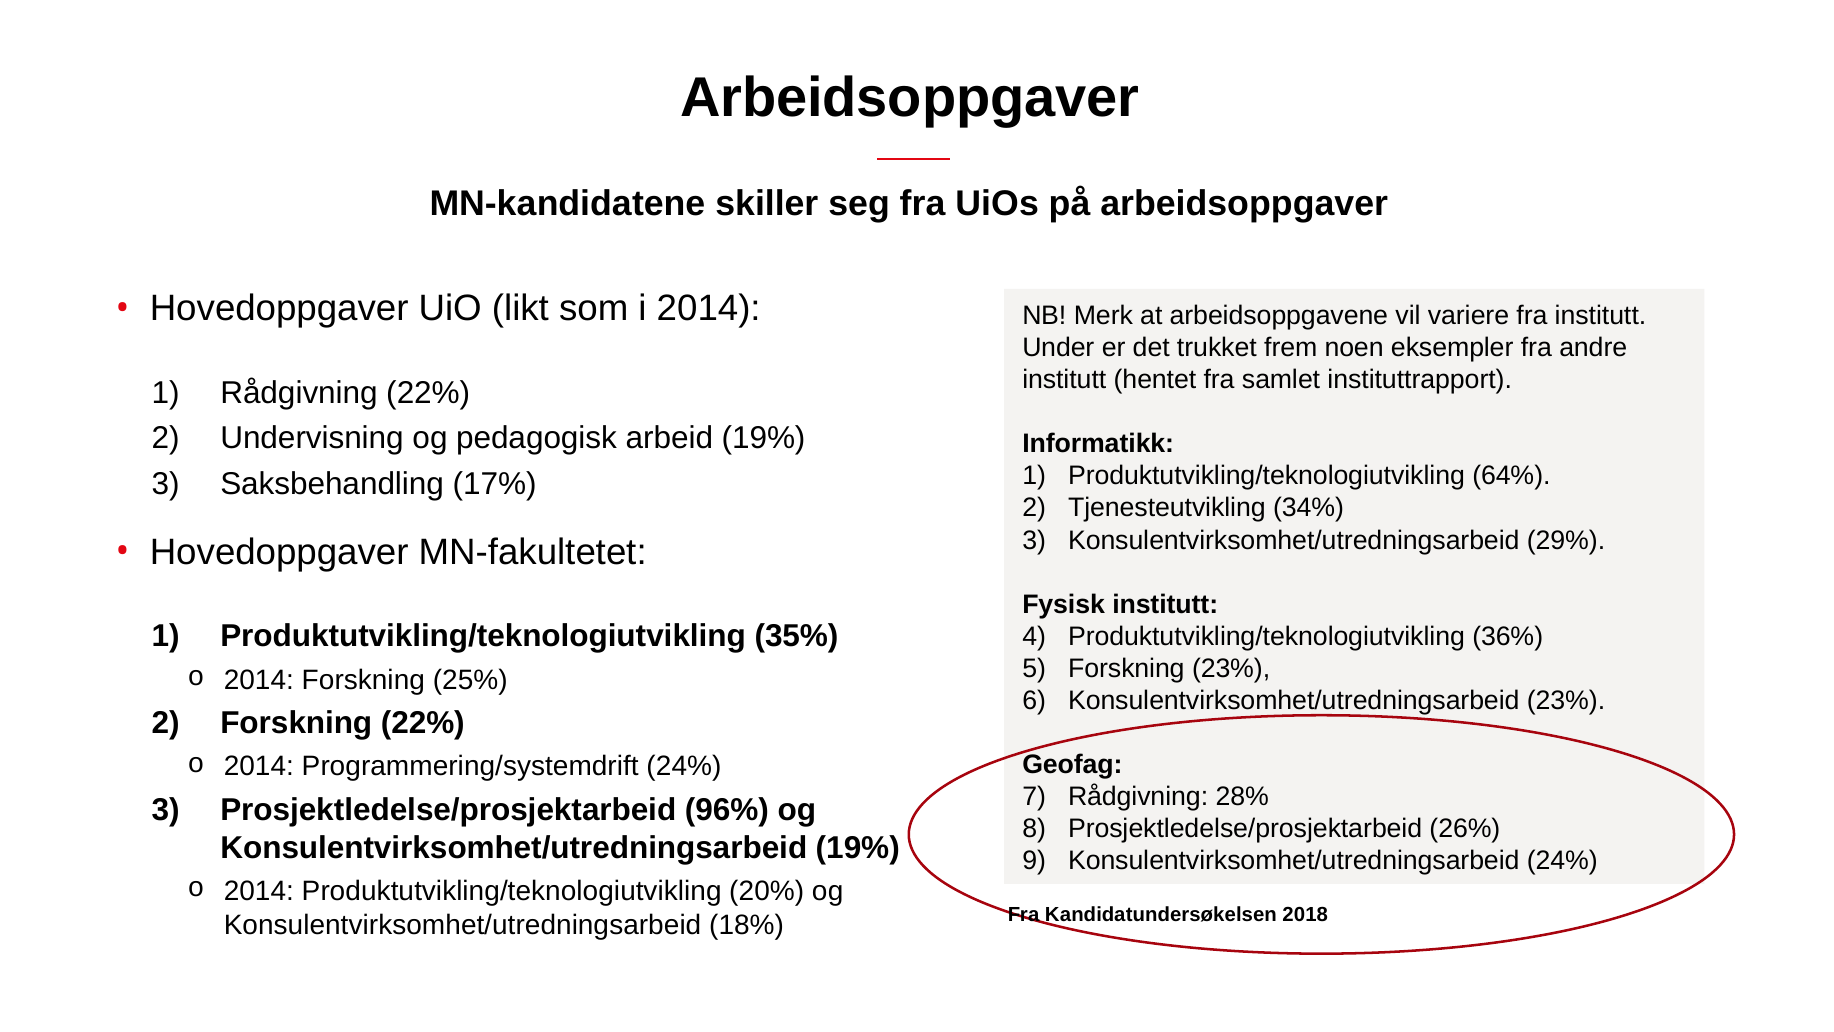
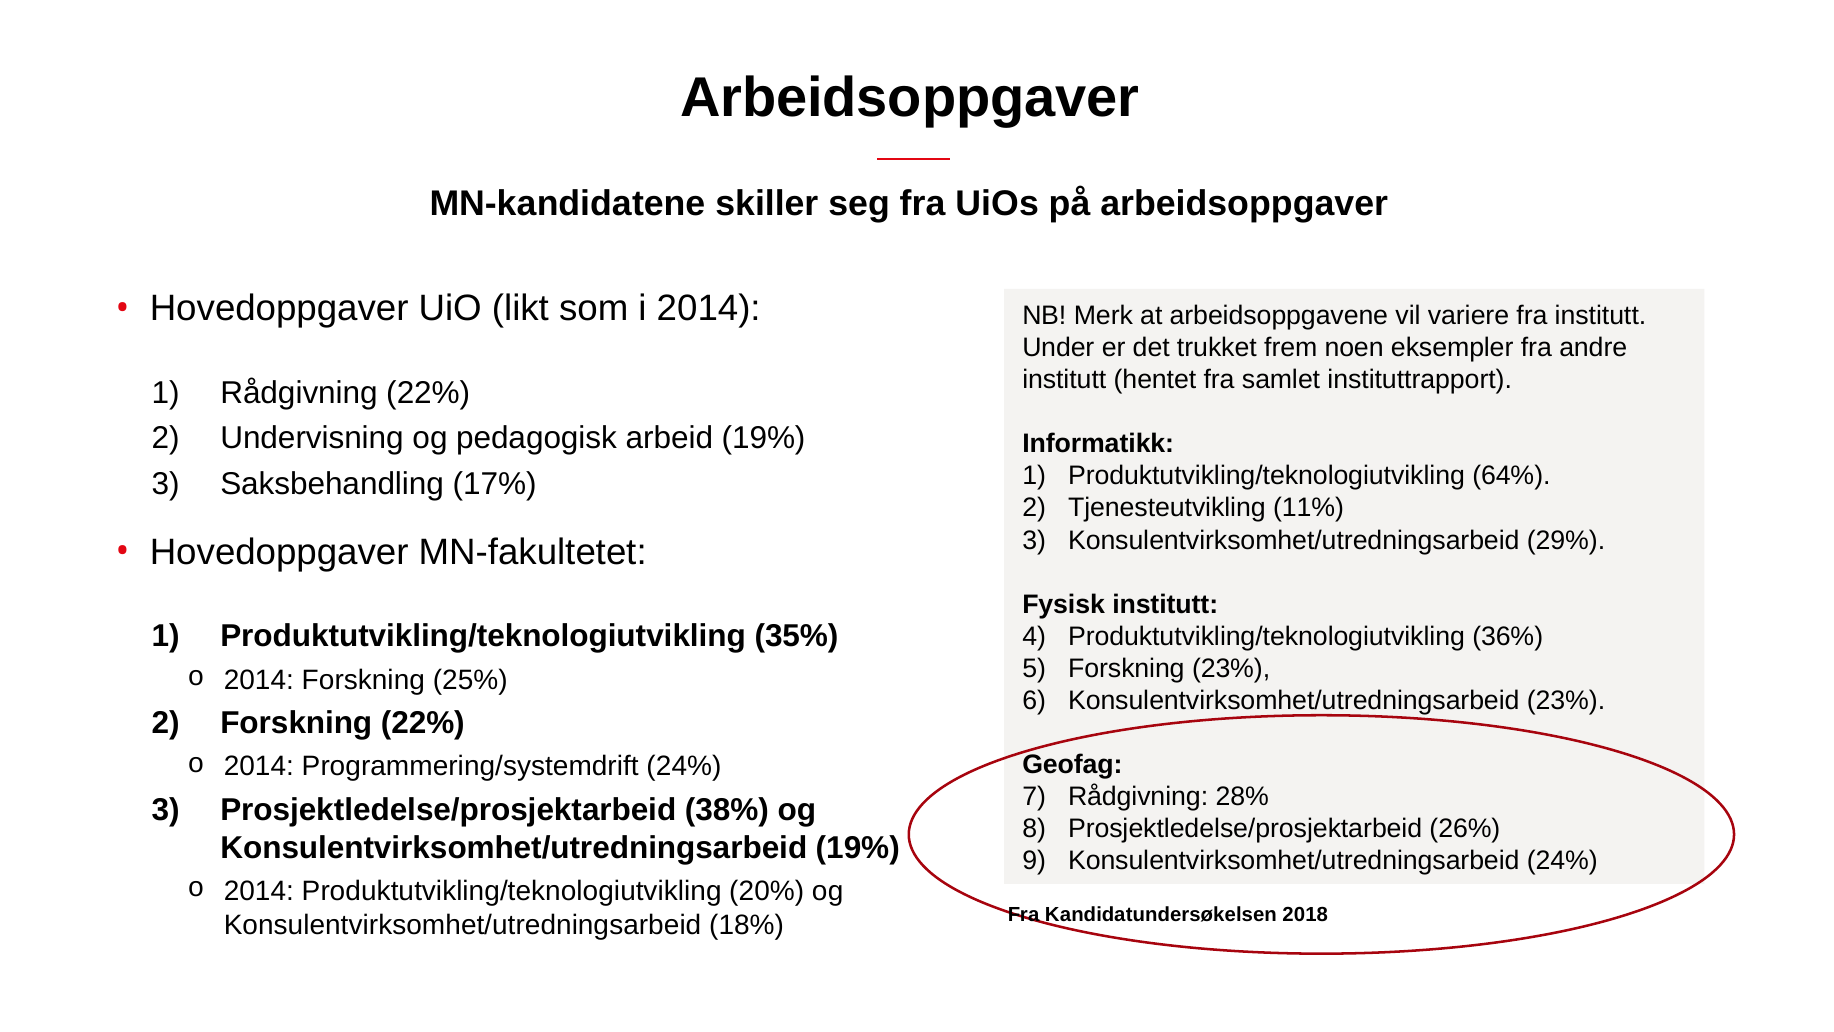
34%: 34% -> 11%
96%: 96% -> 38%
